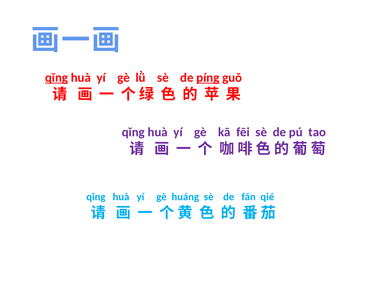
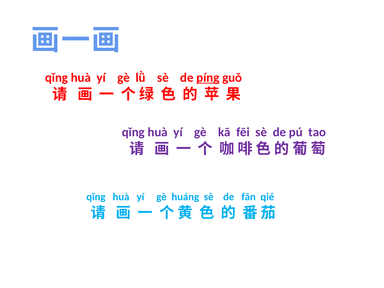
qǐng at (57, 78) underline: present -> none
